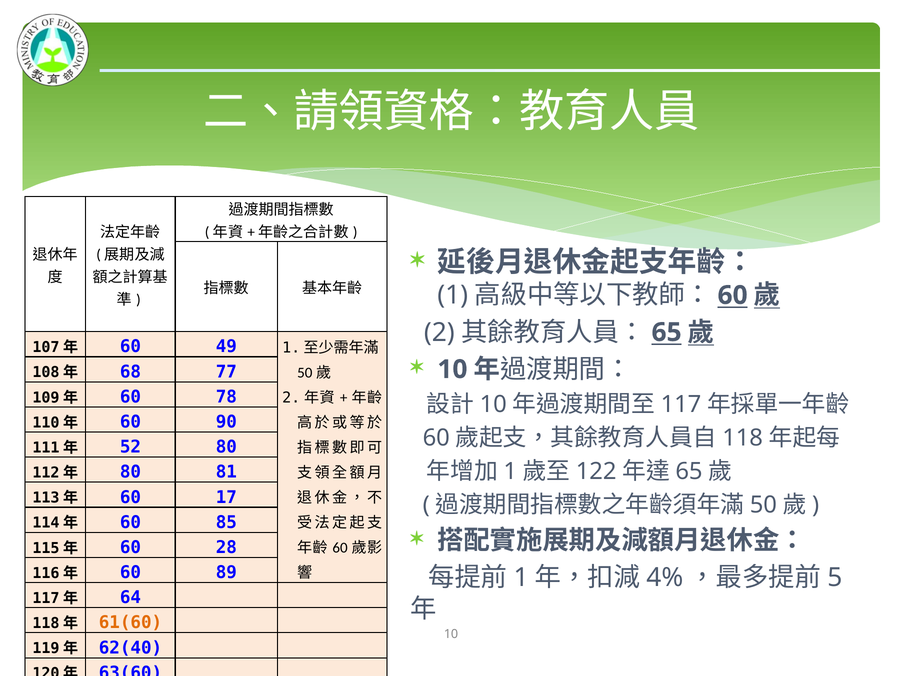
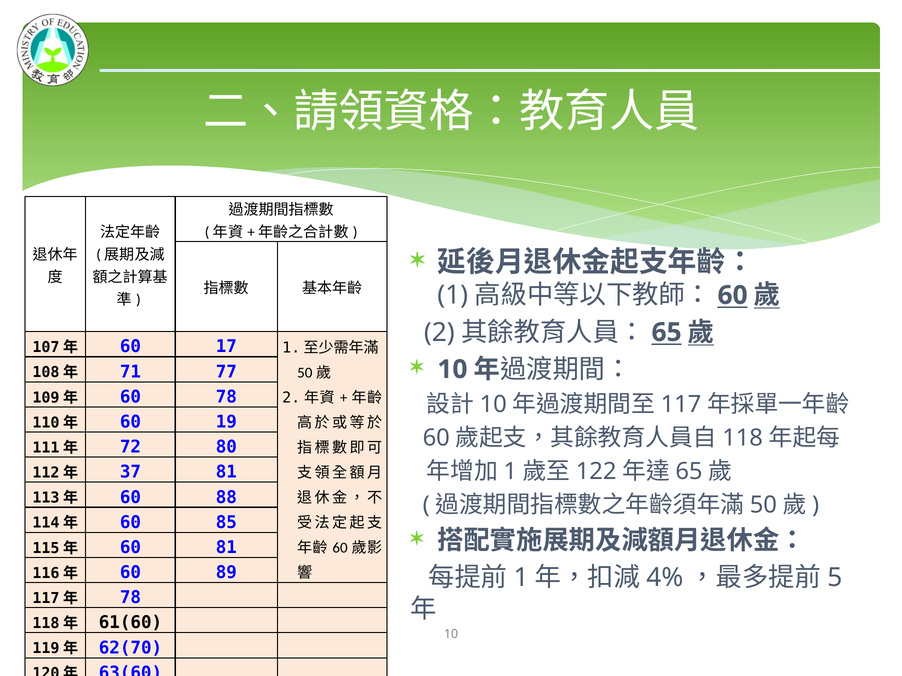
49: 49 -> 17
68: 68 -> 71
90: 90 -> 19
52: 52 -> 72
80 at (130, 472): 80 -> 37
17: 17 -> 88
60 28: 28 -> 81
64 at (130, 598): 64 -> 78
61(60 colour: orange -> black
62(40: 62(40 -> 62(70
